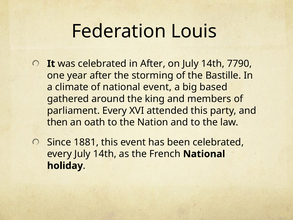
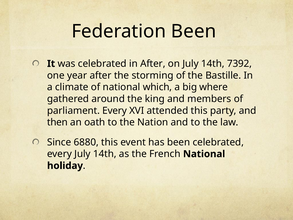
Federation Louis: Louis -> Been
7790: 7790 -> 7392
national event: event -> which
based: based -> where
1881: 1881 -> 6880
